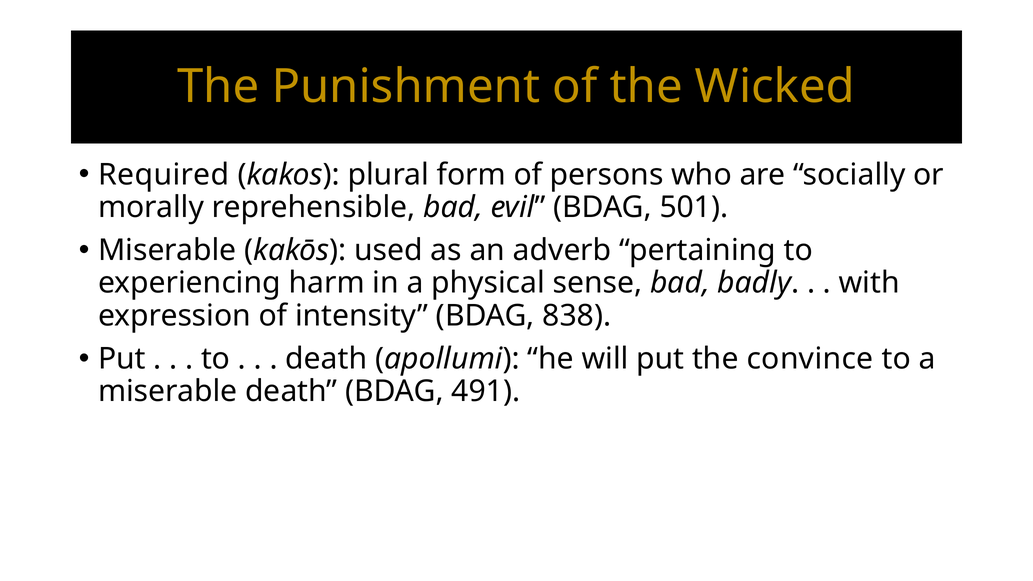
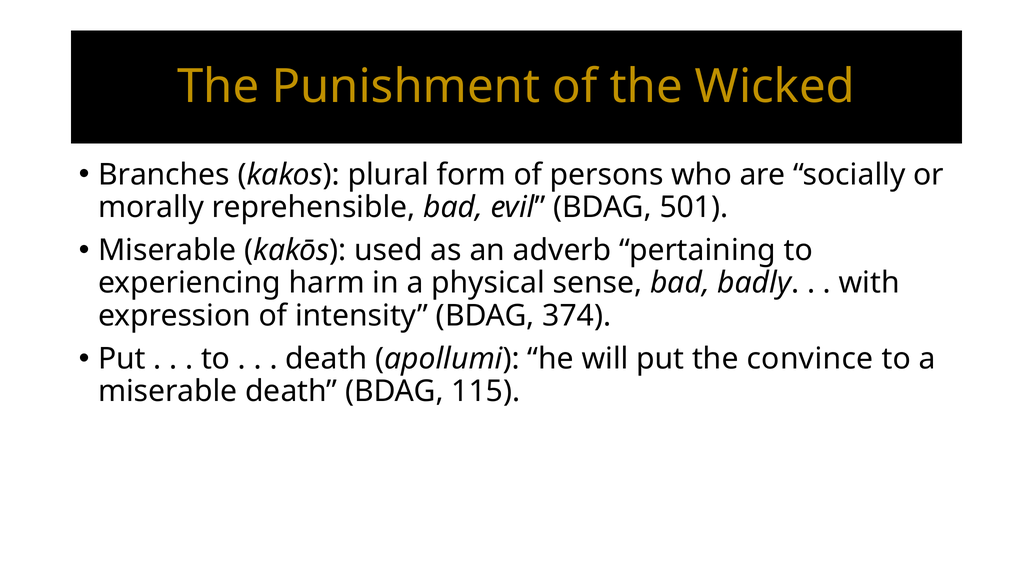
Required: Required -> Branches
838: 838 -> 374
491: 491 -> 115
